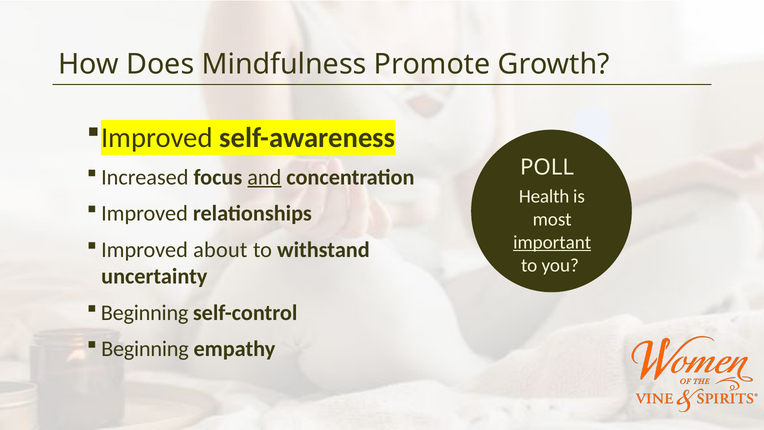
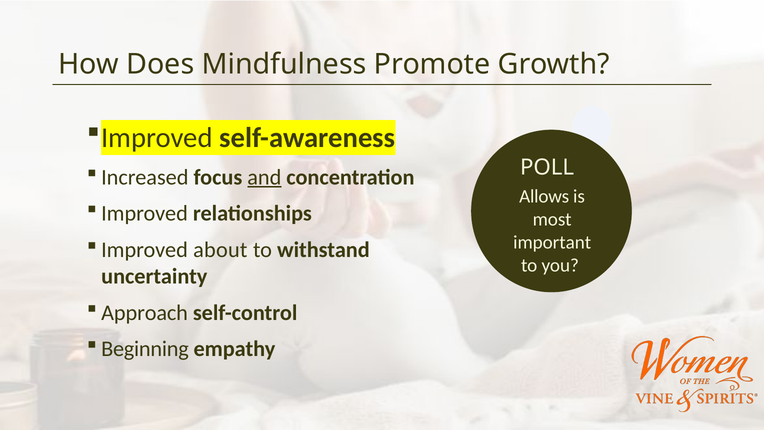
Health: Health -> Allows
important underline: present -> none
Beginning at (145, 313): Beginning -> Approach
